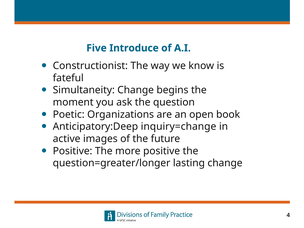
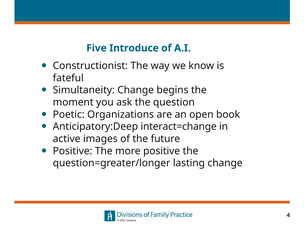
inquiry=change: inquiry=change -> interact=change
